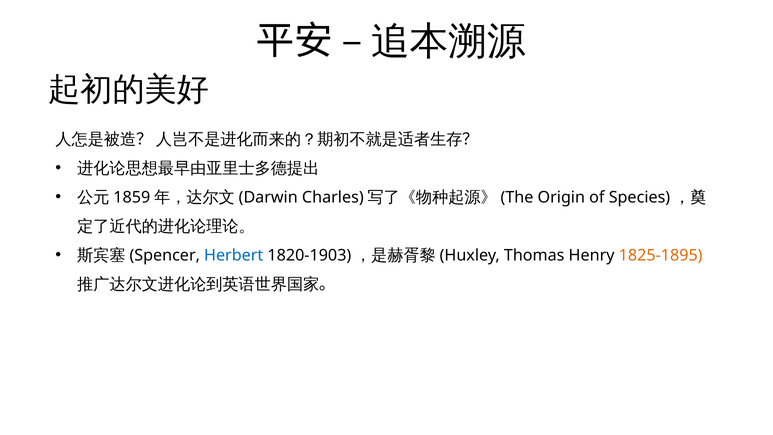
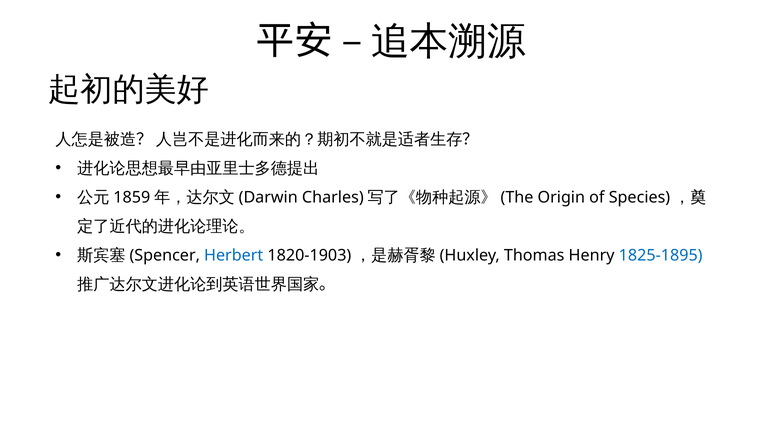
1825-1895 colour: orange -> blue
